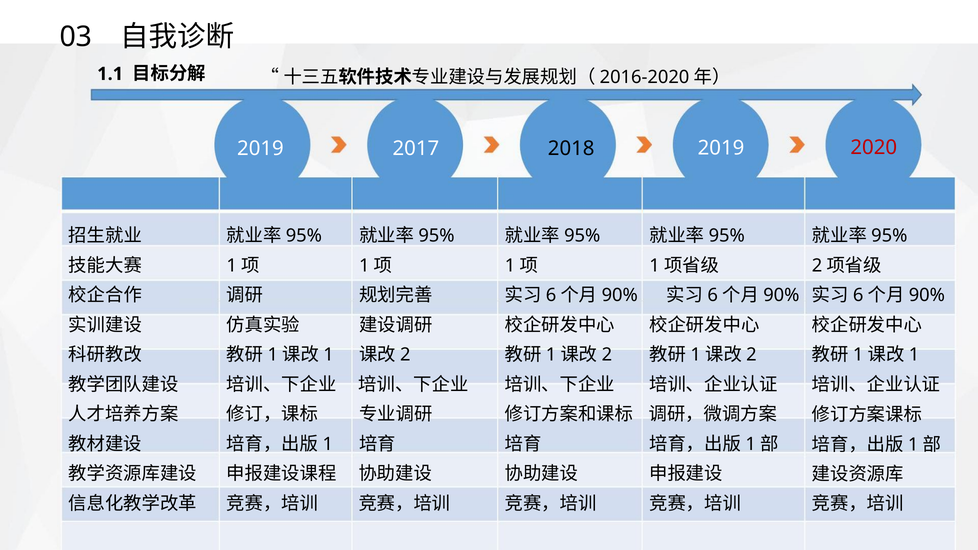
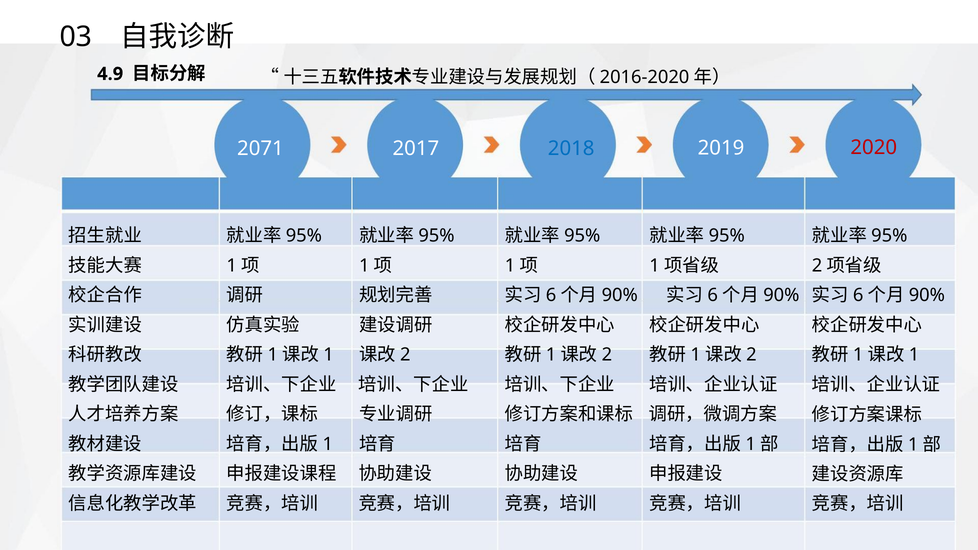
1.1: 1.1 -> 4.9
2019 at (260, 148): 2019 -> 2071
2018 colour: black -> blue
